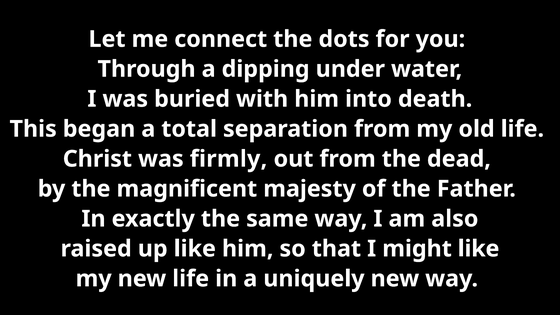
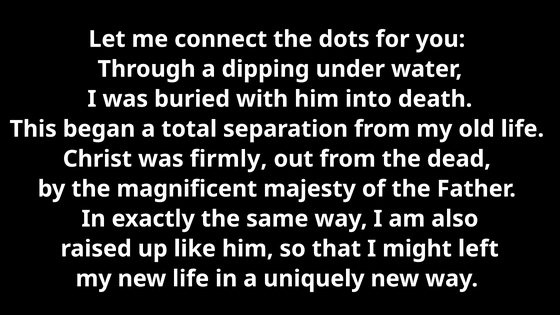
might like: like -> left
